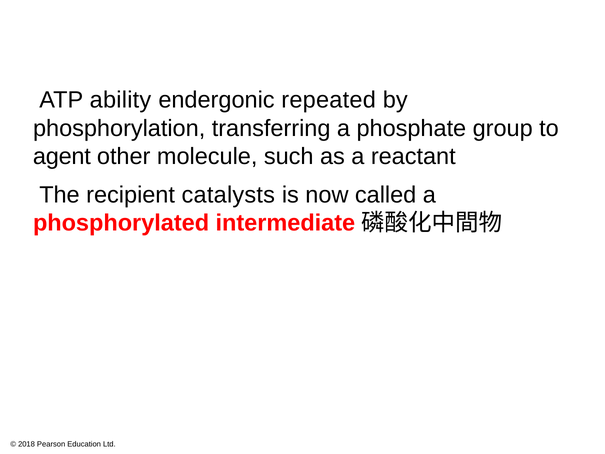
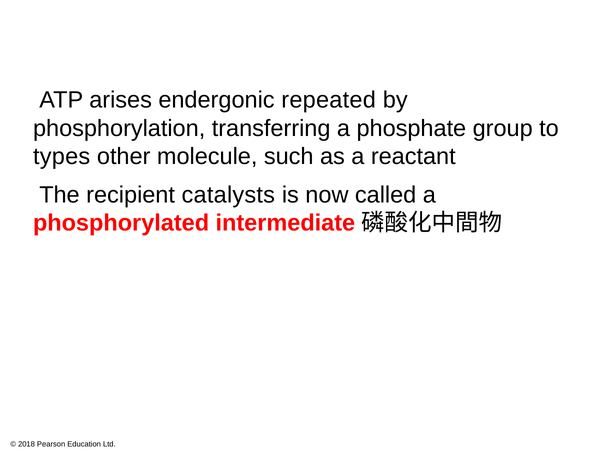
ability: ability -> arises
agent: agent -> types
